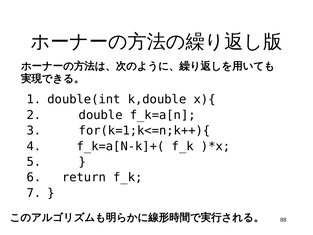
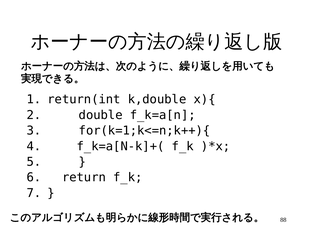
double(int: double(int -> return(int
